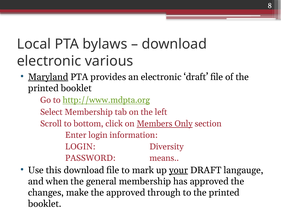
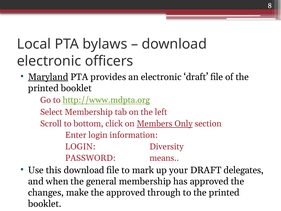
various: various -> officers
your underline: present -> none
langauge: langauge -> delegates
